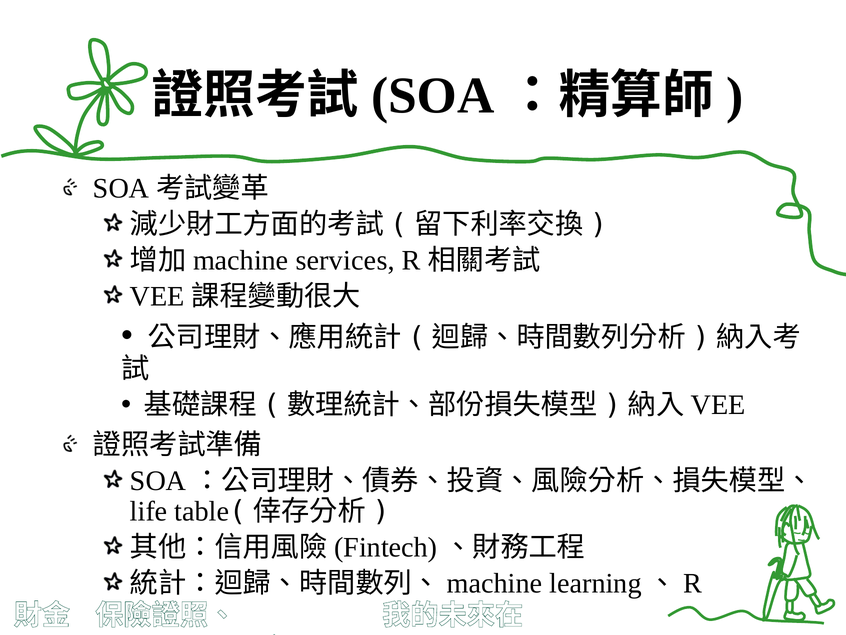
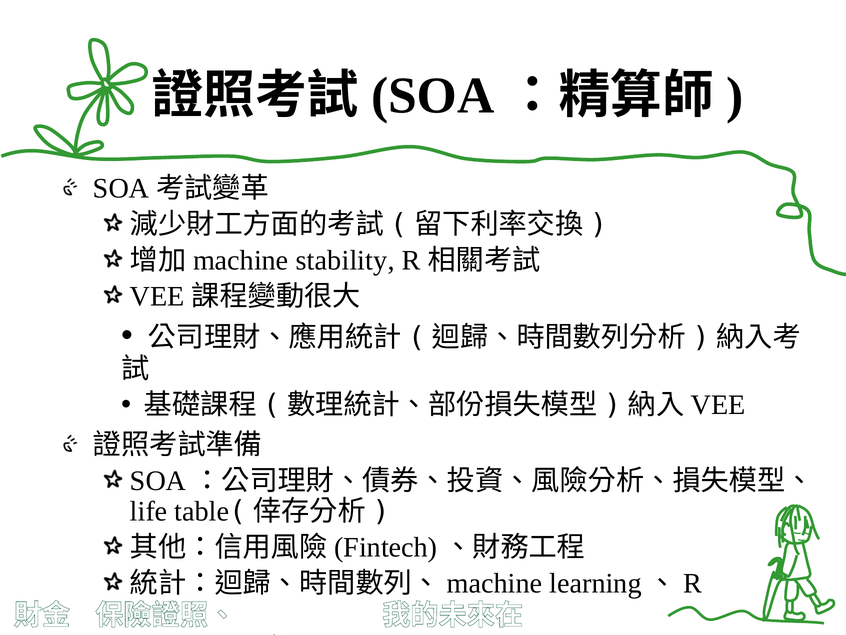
services: services -> stability
